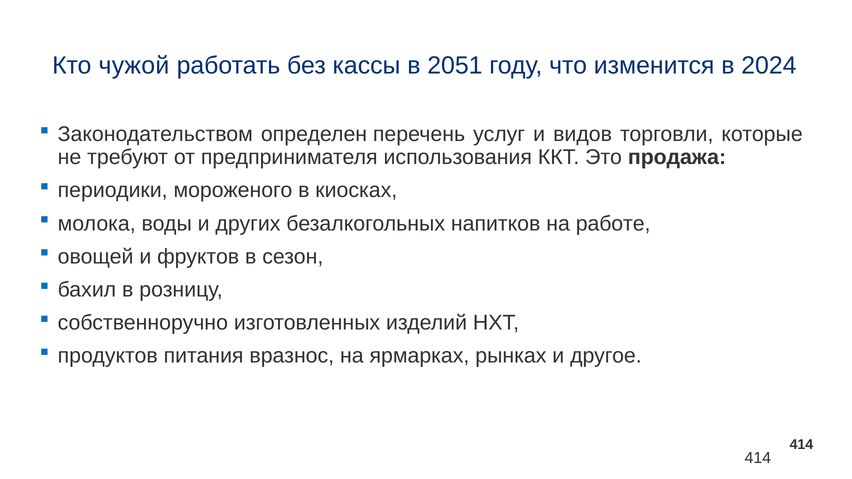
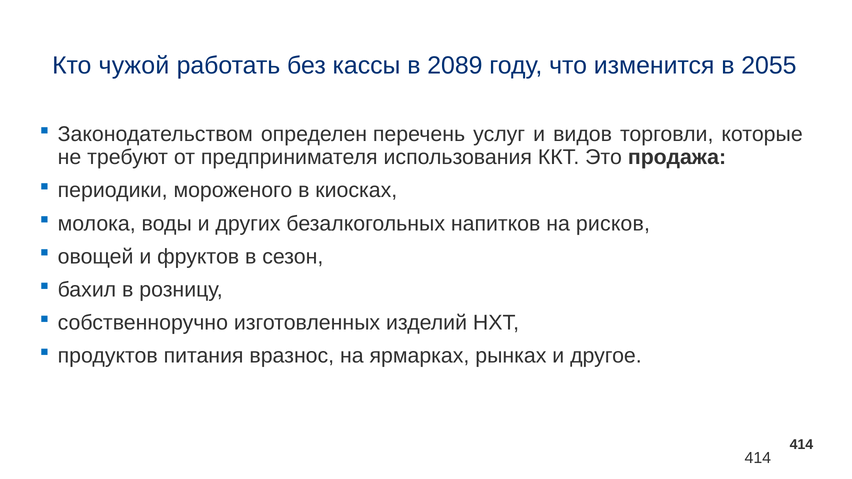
2051: 2051 -> 2089
2024: 2024 -> 2055
работе: работе -> рисков
